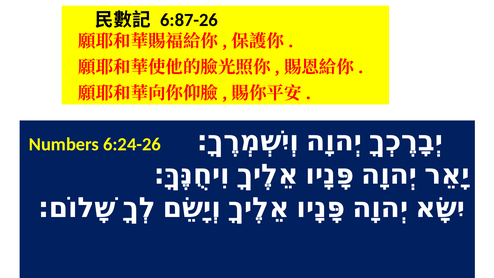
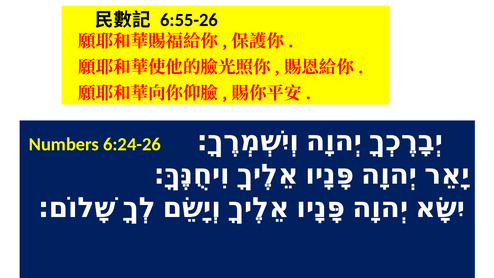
6:87-26: 6:87-26 -> 6:55-26
